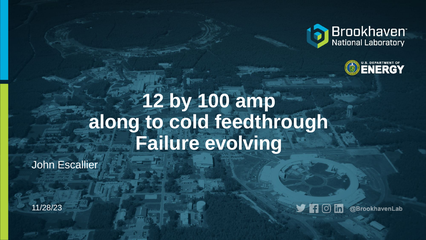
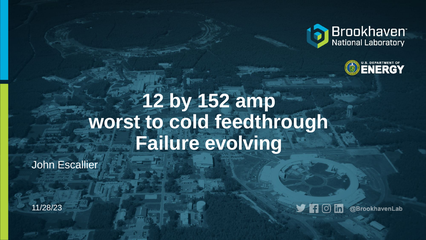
100: 100 -> 152
along: along -> worst
